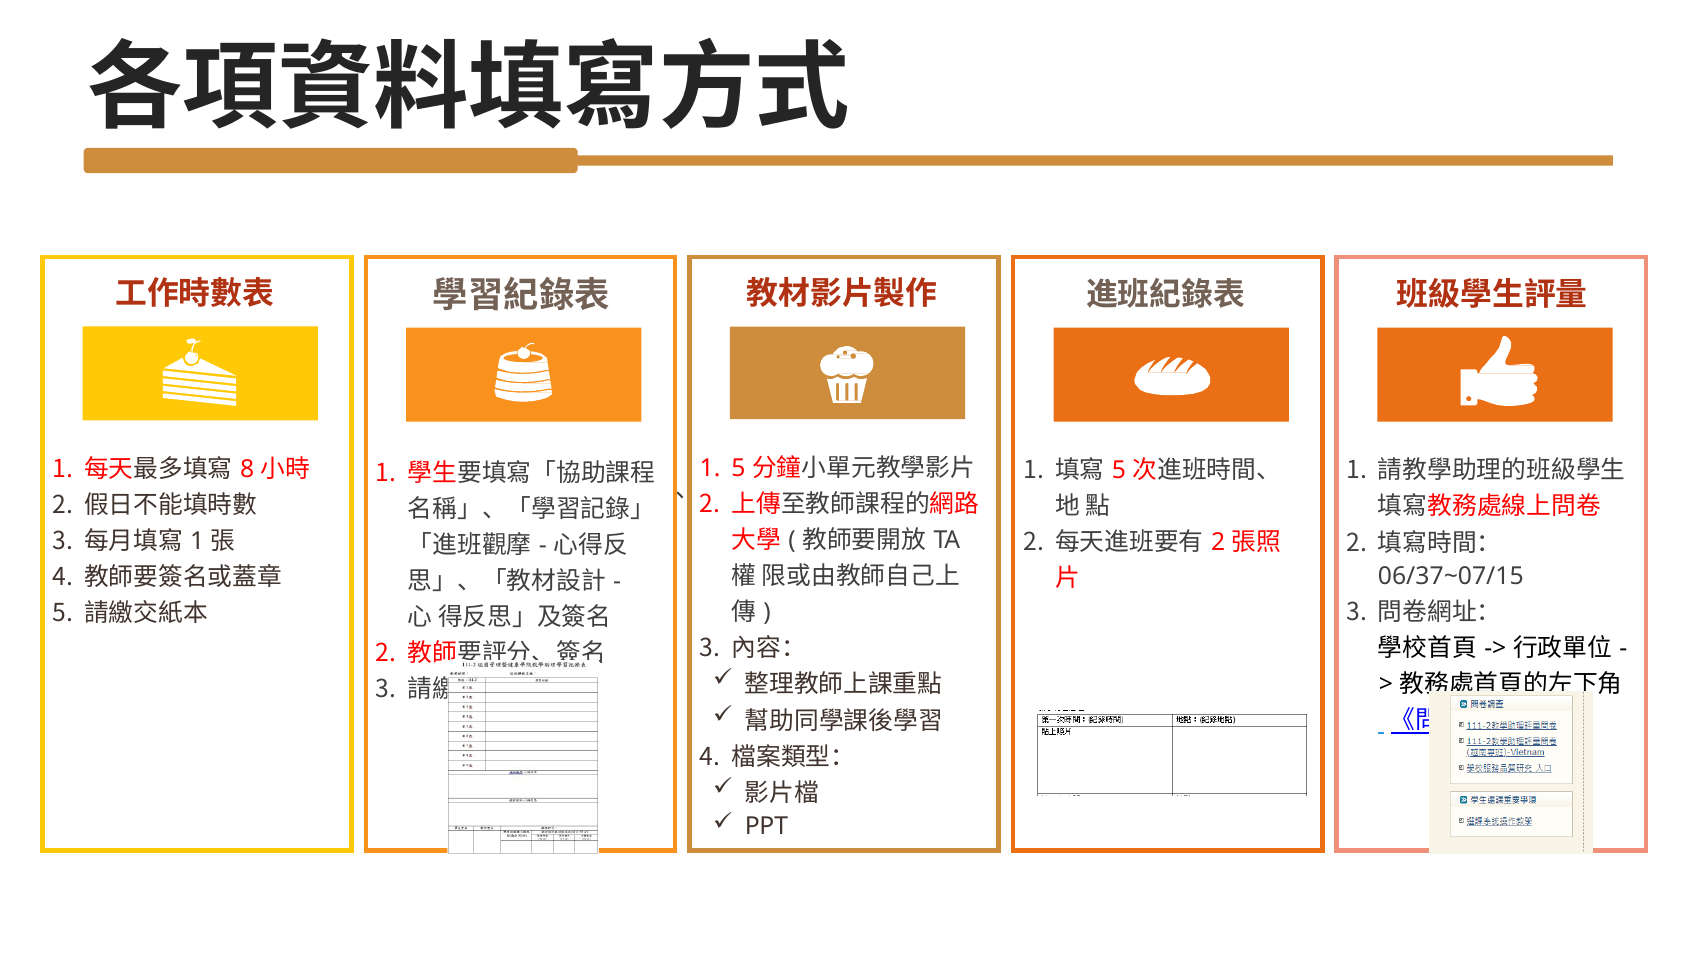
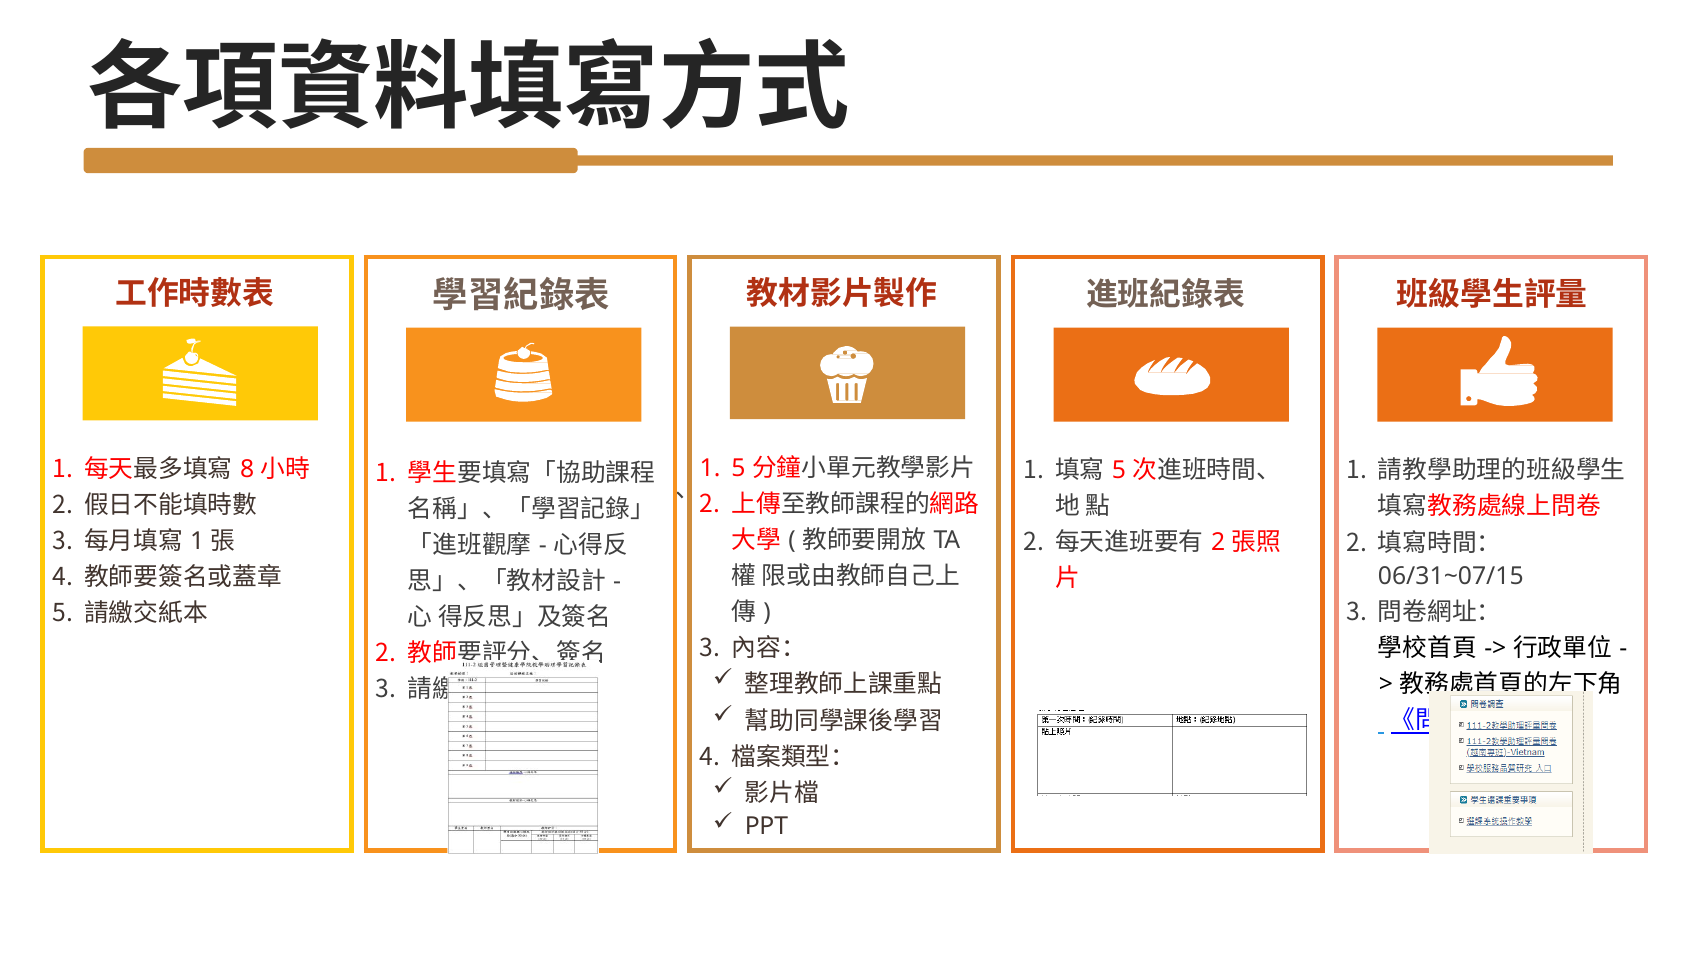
06/37~07/15: 06/37~07/15 -> 06/31~07/15
